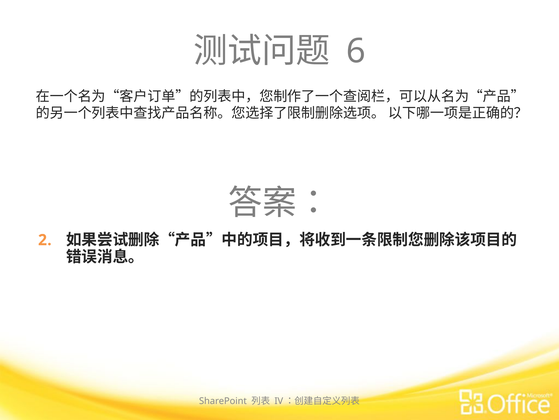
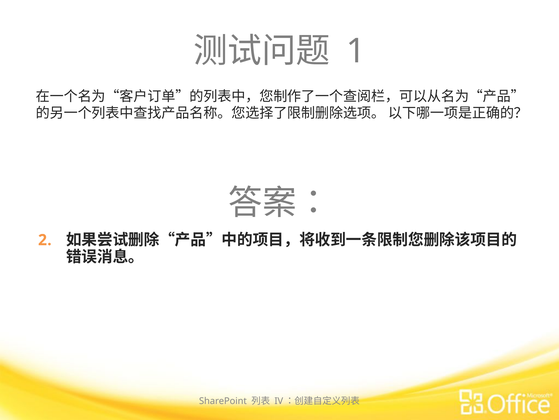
6: 6 -> 1
